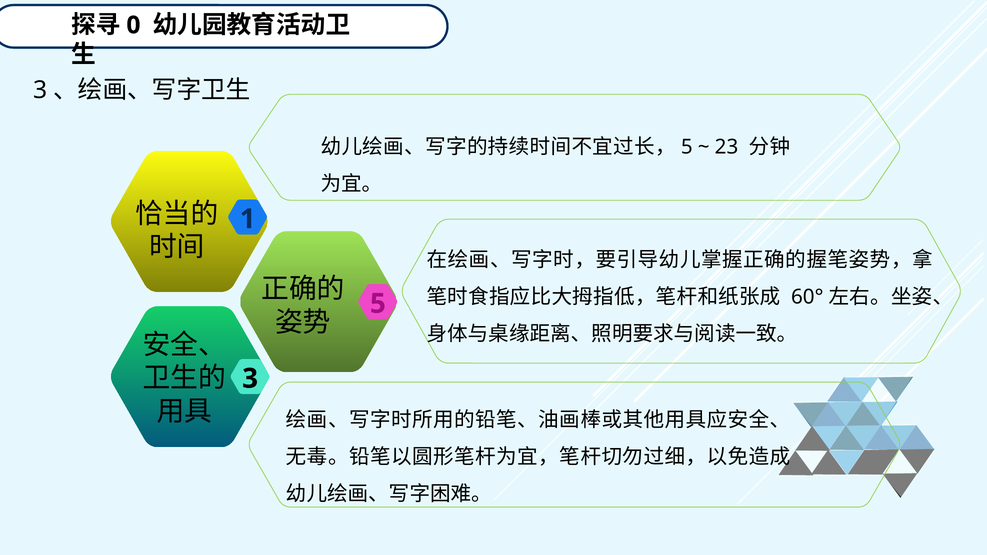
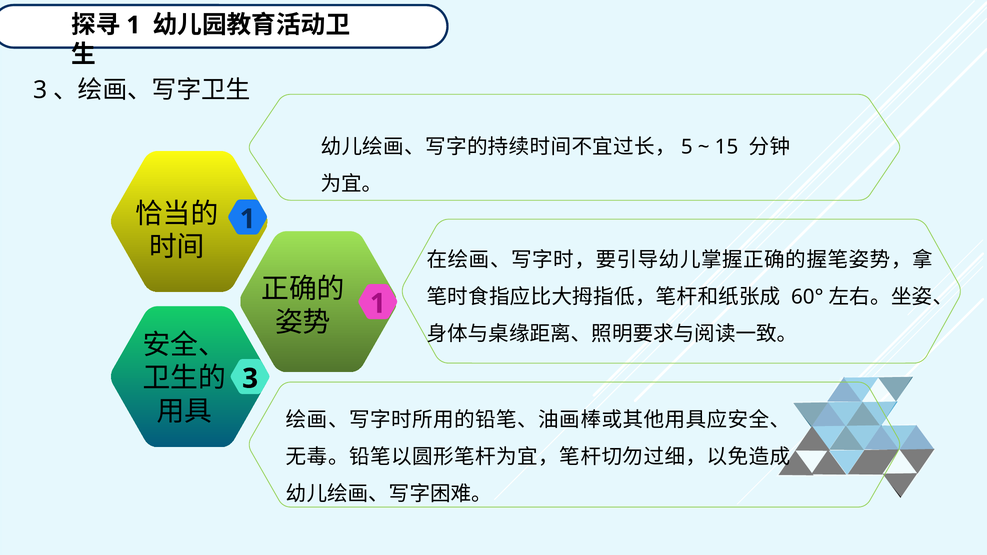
0 at (133, 25): 0 -> 1
23: 23 -> 15
5 at (378, 304): 5 -> 1
